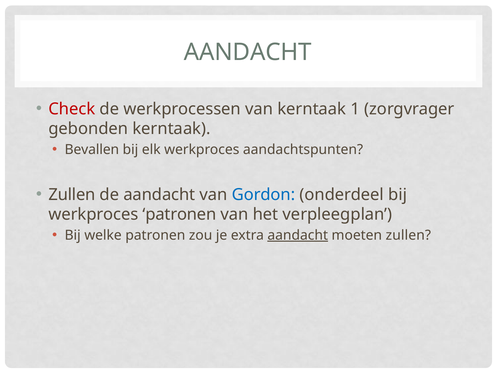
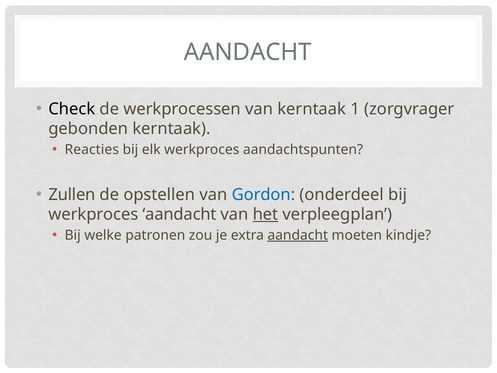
Check colour: red -> black
Bevallen: Bevallen -> Reacties
de aandacht: aandacht -> opstellen
werkproces patronen: patronen -> aandacht
het underline: none -> present
moeten zullen: zullen -> kindje
